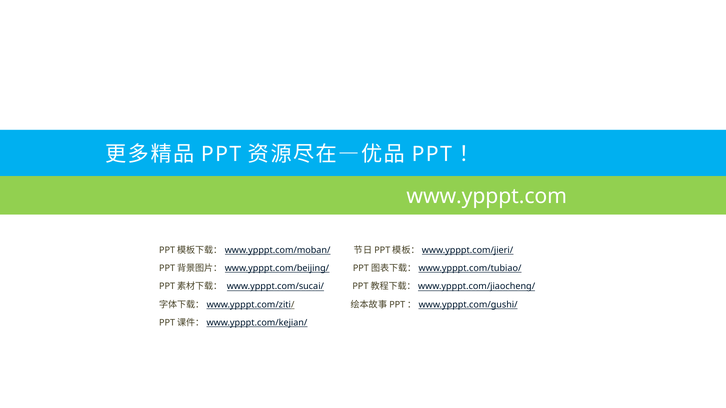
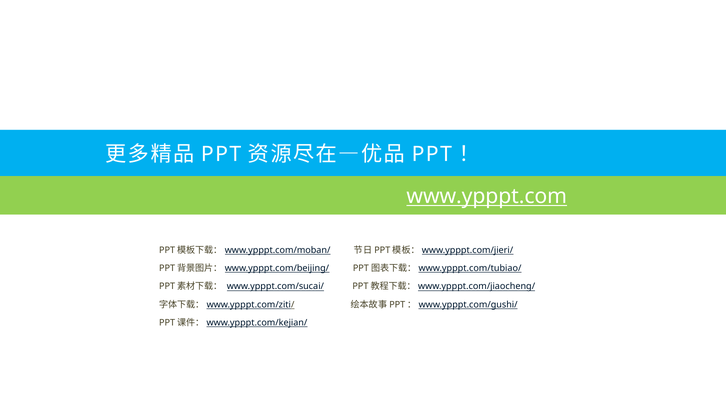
www.ypppt.com underline: none -> present
